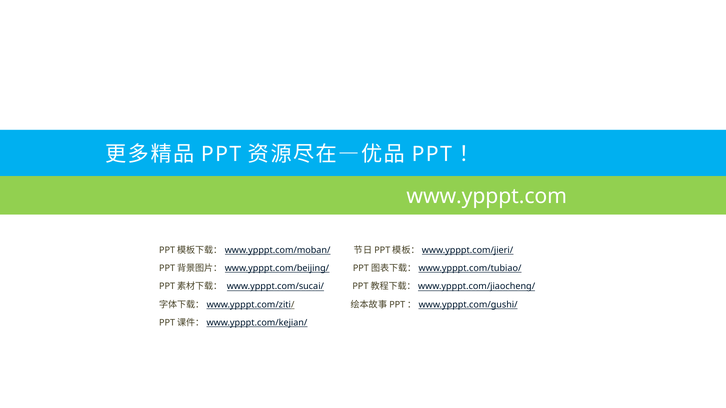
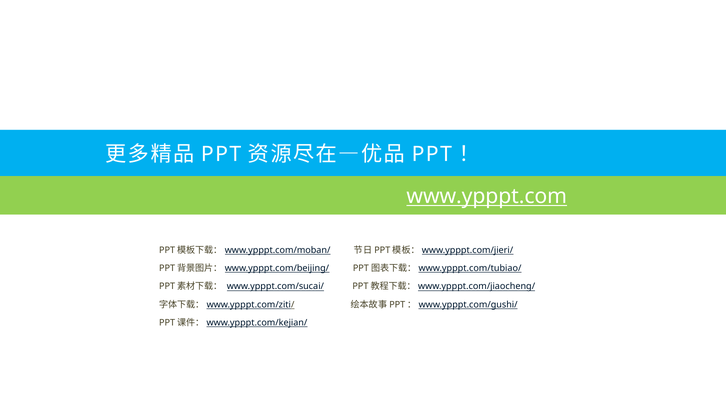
www.ypppt.com underline: none -> present
